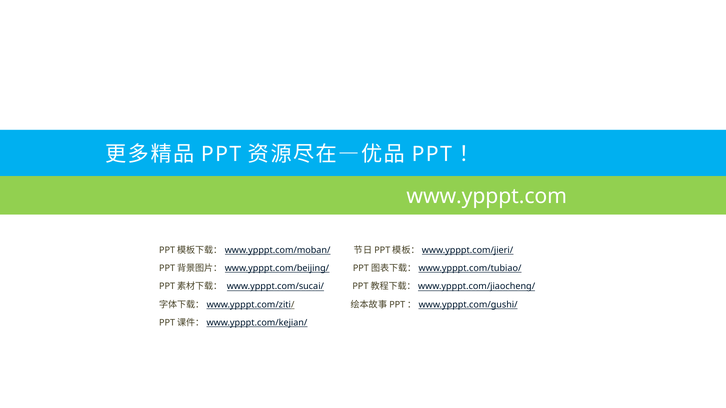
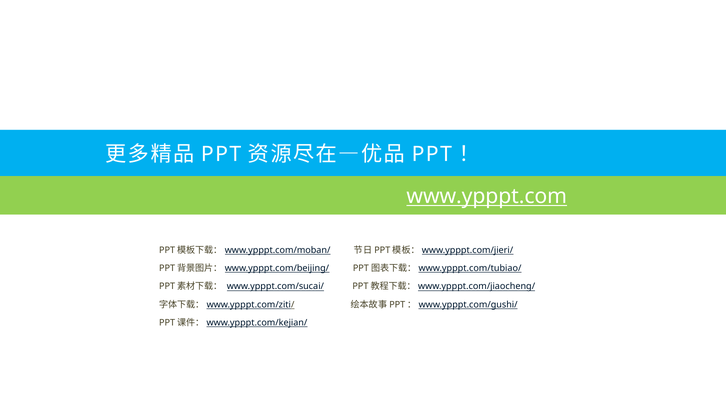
www.ypppt.com underline: none -> present
